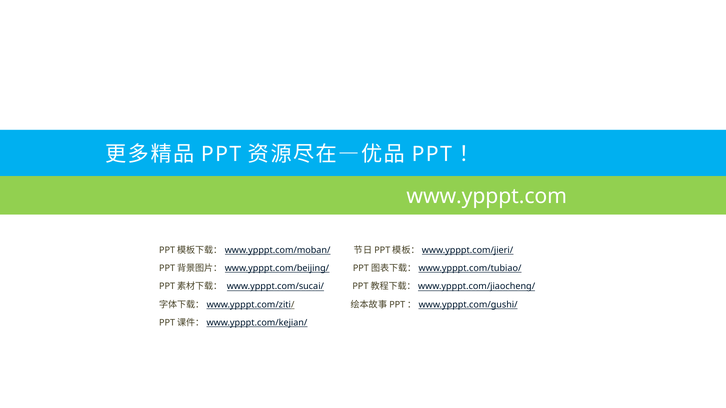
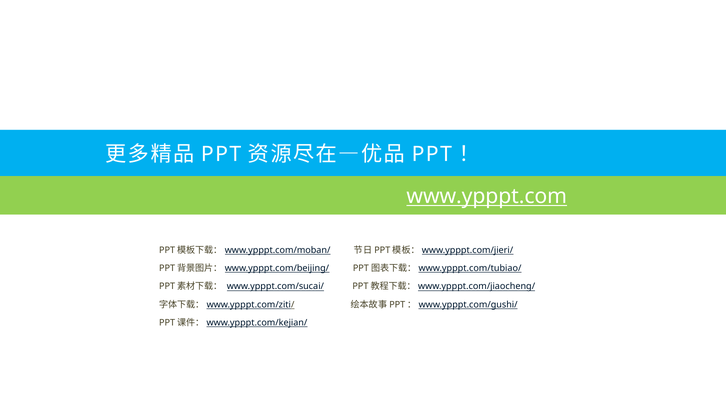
www.ypppt.com underline: none -> present
